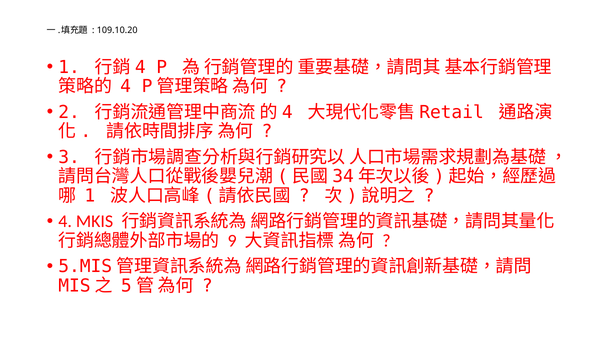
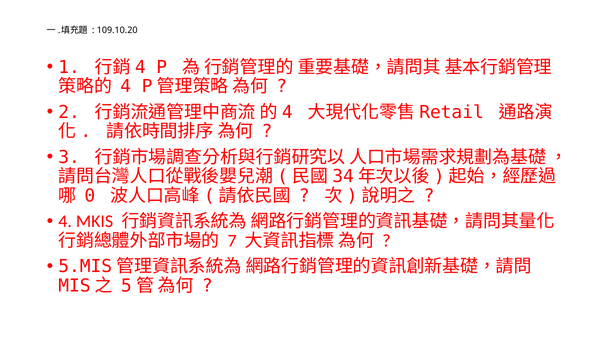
1 at (90, 196): 1 -> 0
9: 9 -> 7
